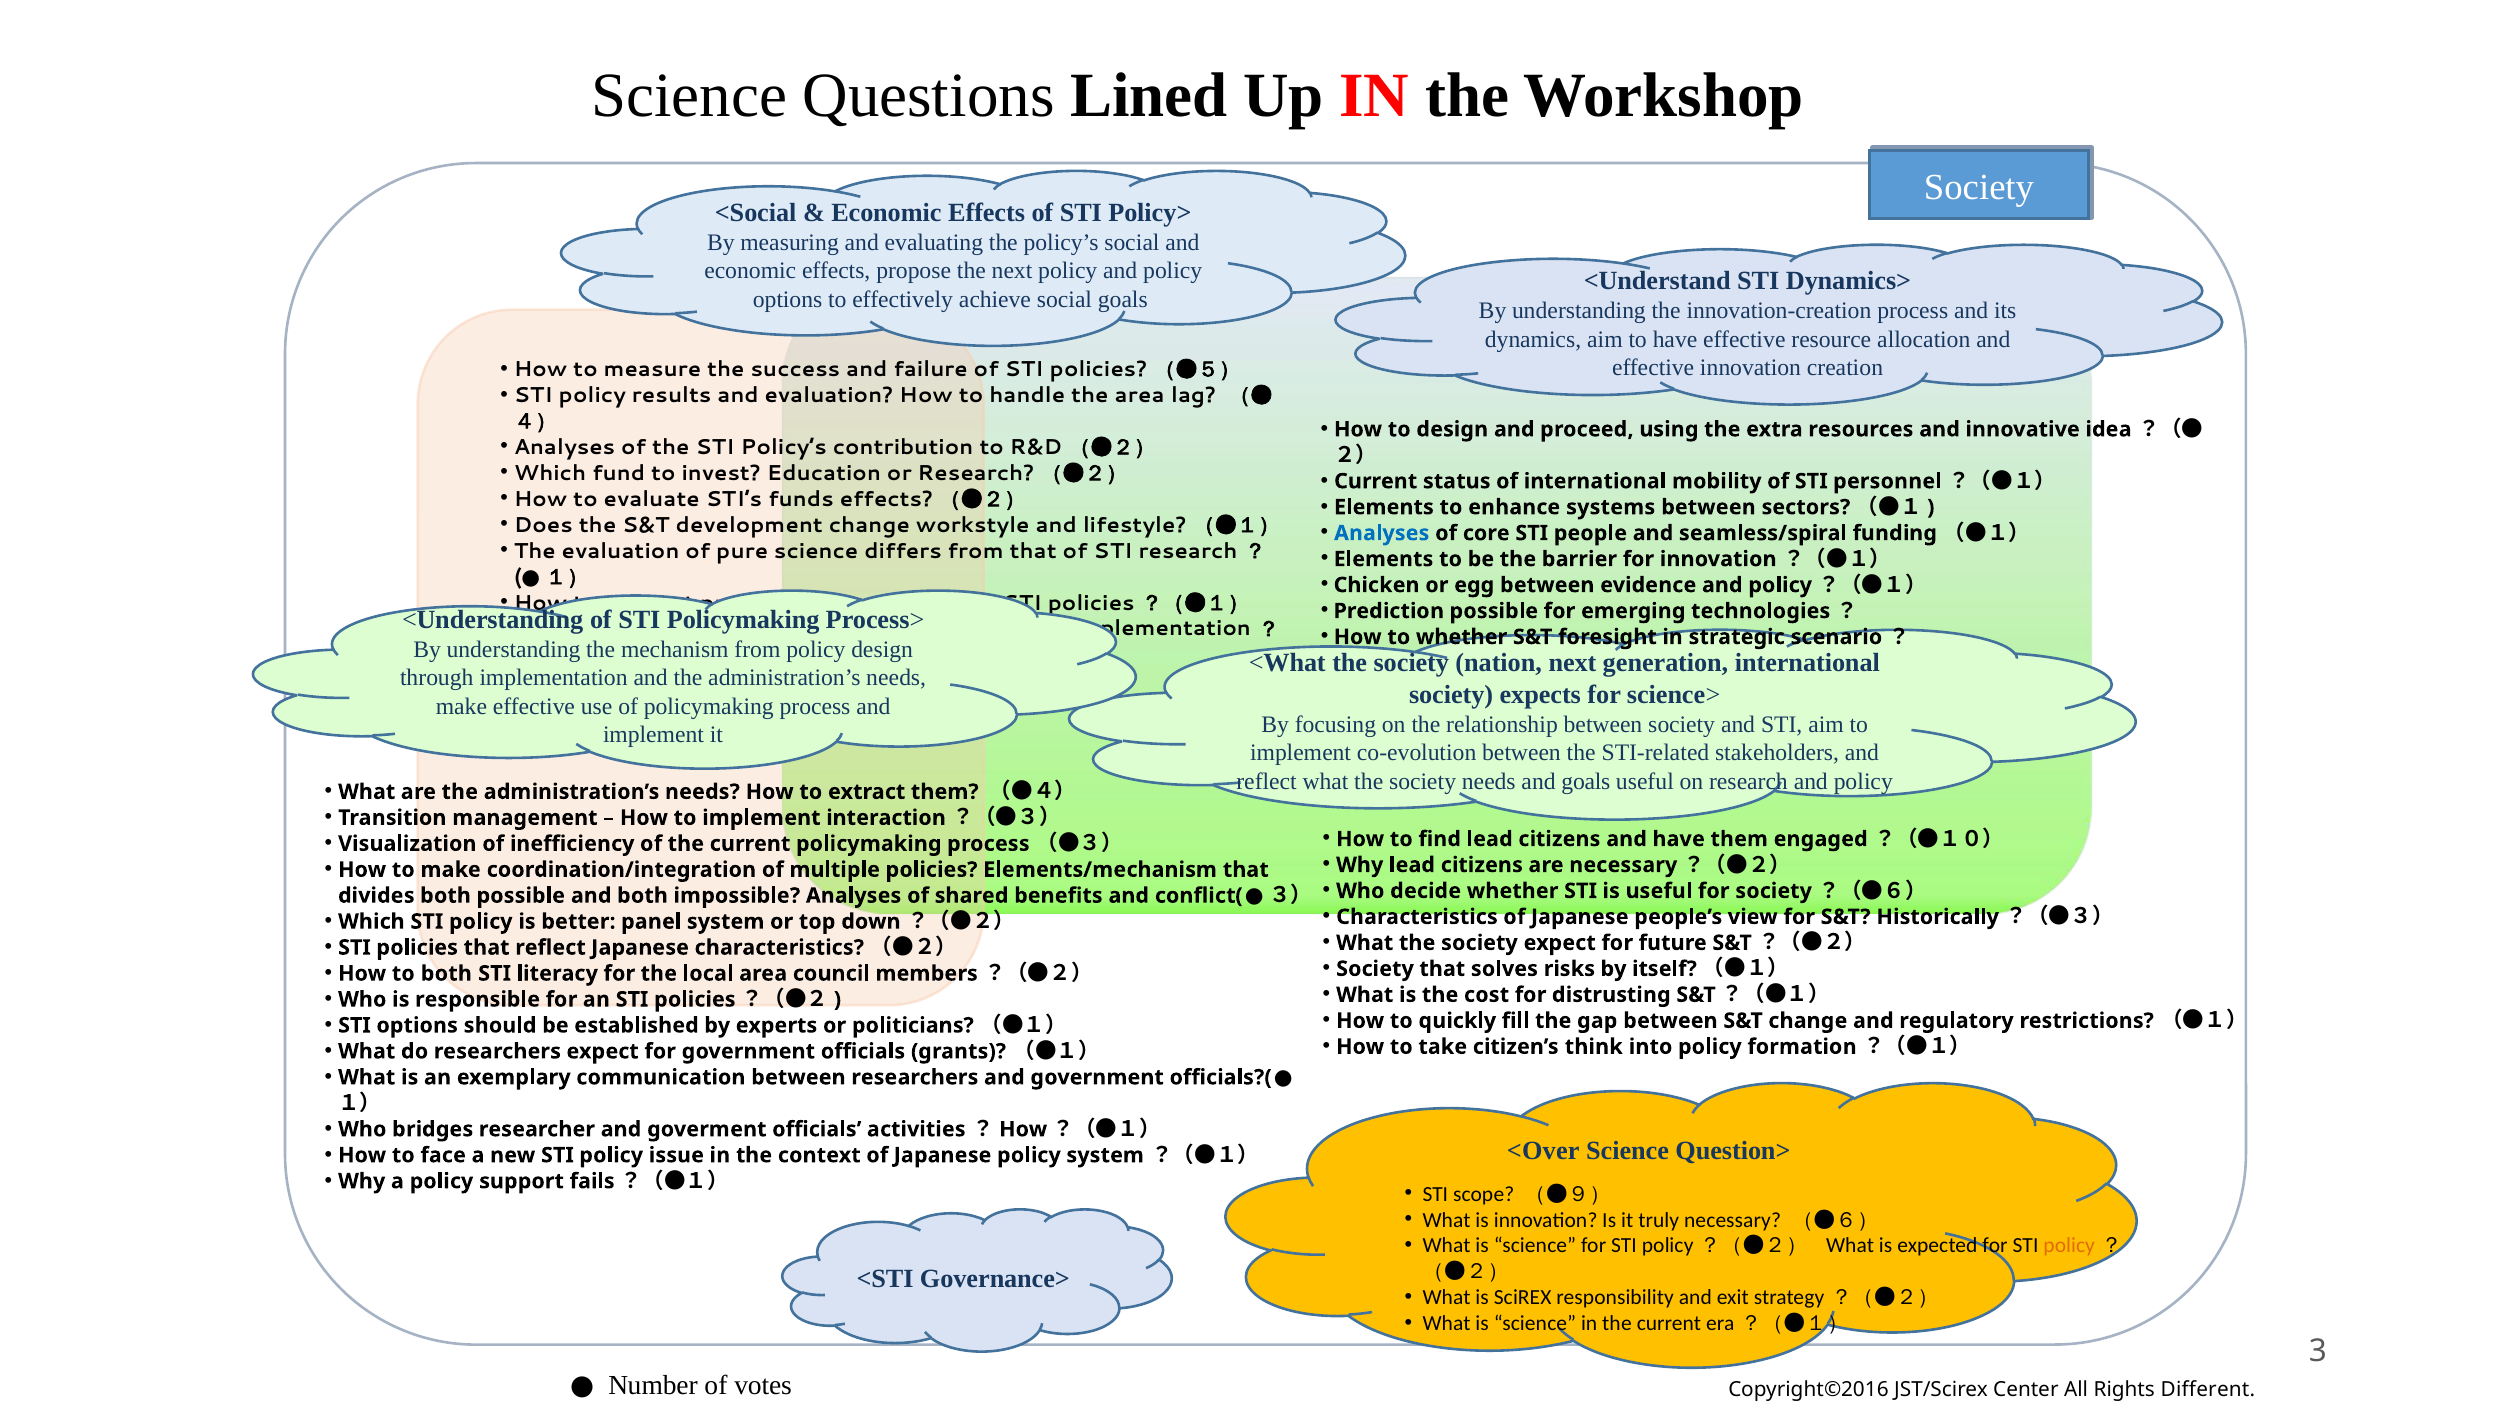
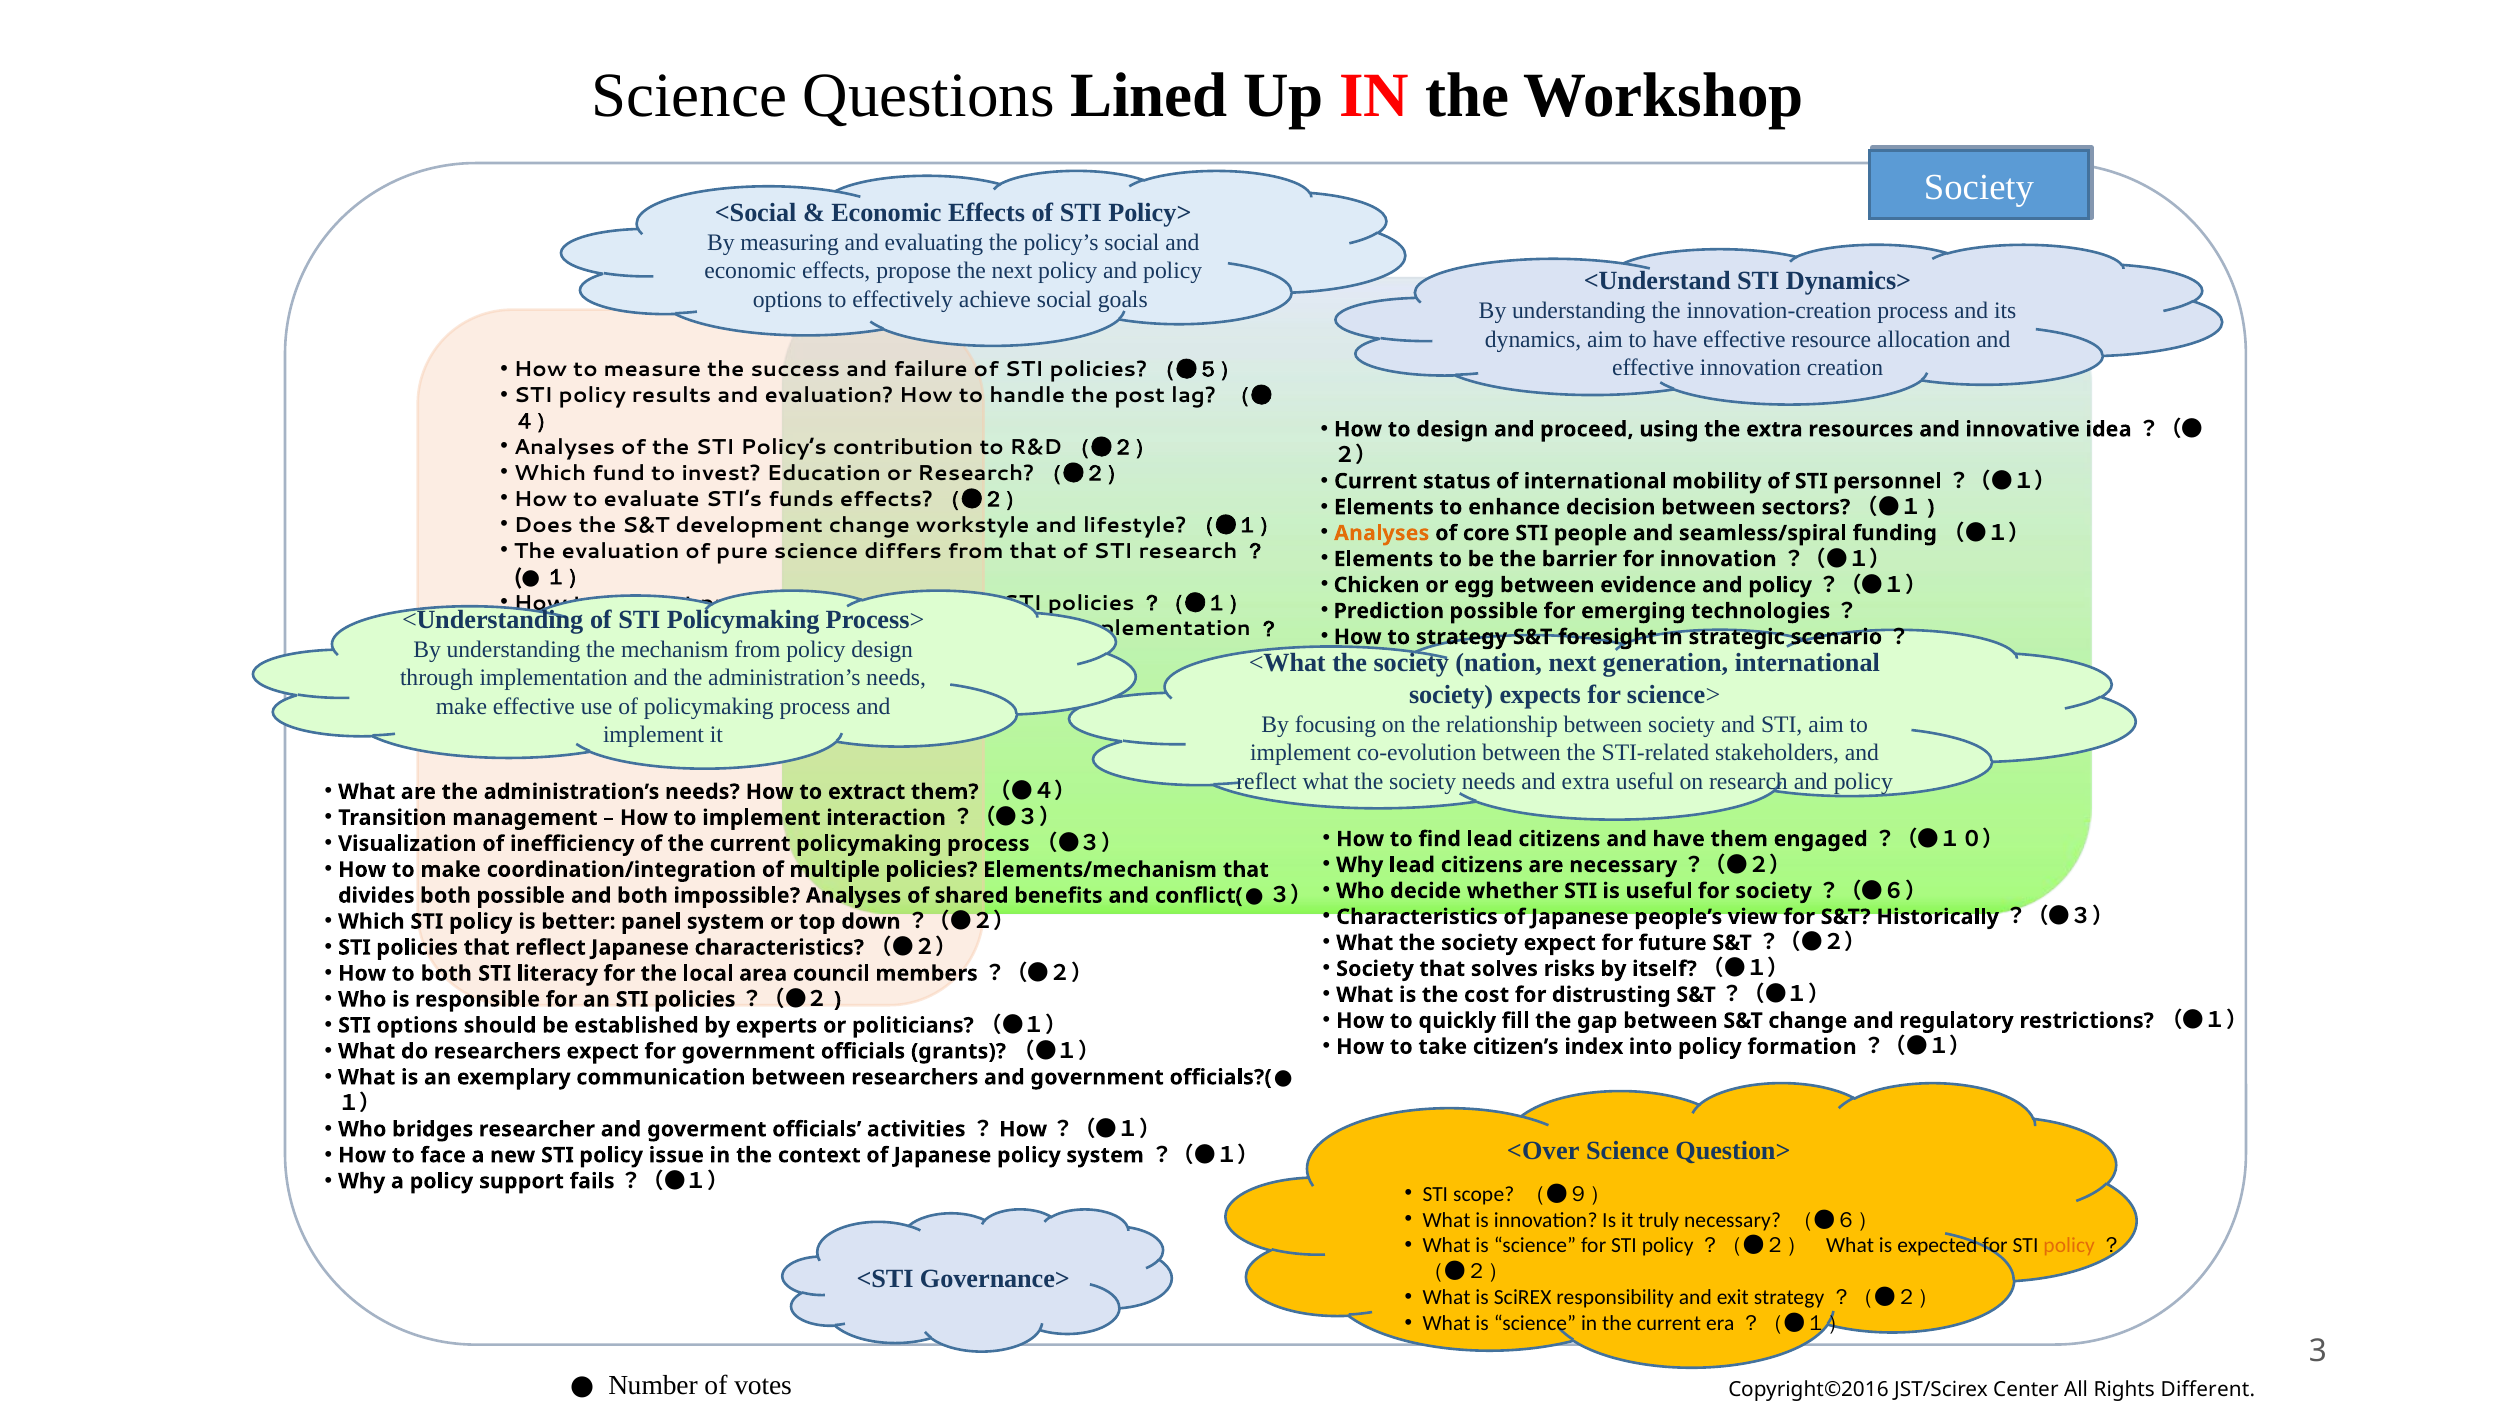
the area: area -> post
systems: systems -> decision
Analyses at (1382, 533) colour: blue -> orange
to whether: whether -> strategy
and goals: goals -> extra
think: think -> index
